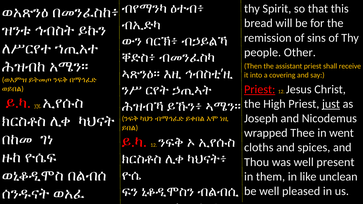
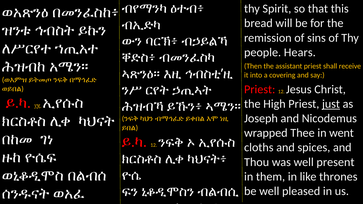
Other: Other -> Hears
Priest at (260, 90) underline: present -> none
unclean: unclean -> thrones
